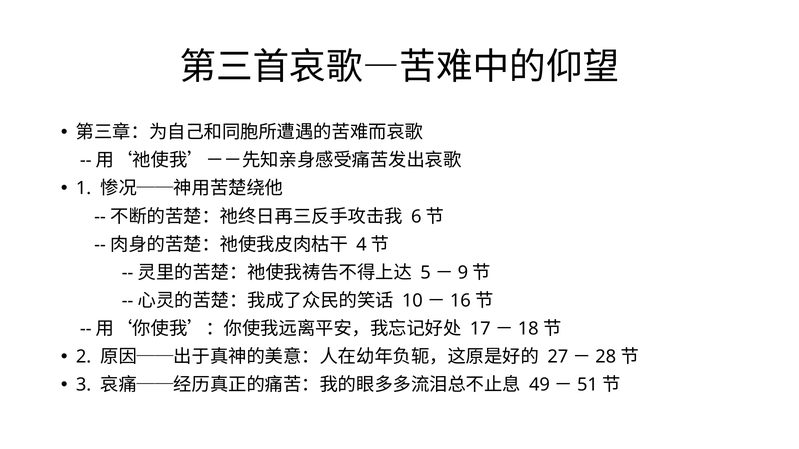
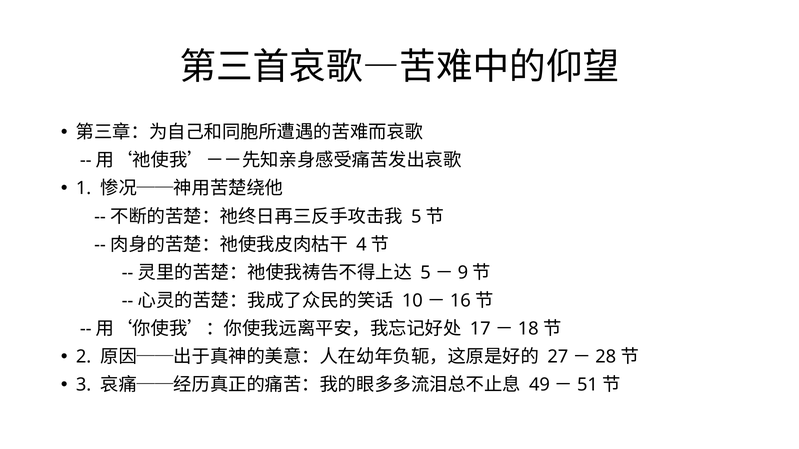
6 at (416, 217): 6 -> 5
